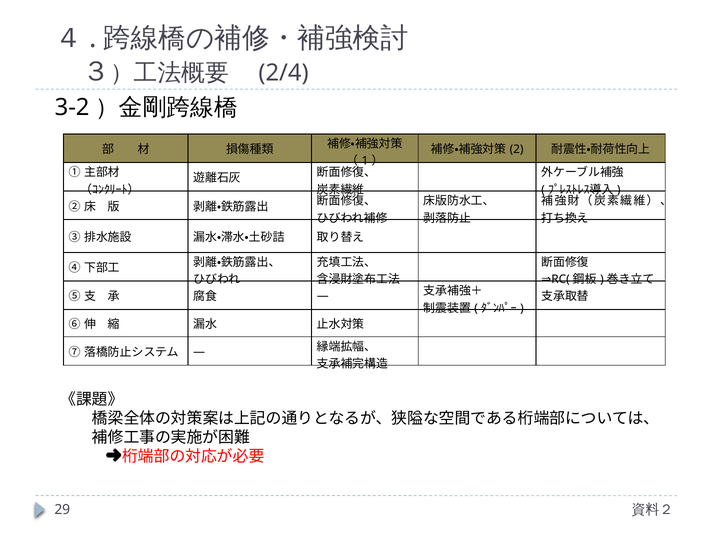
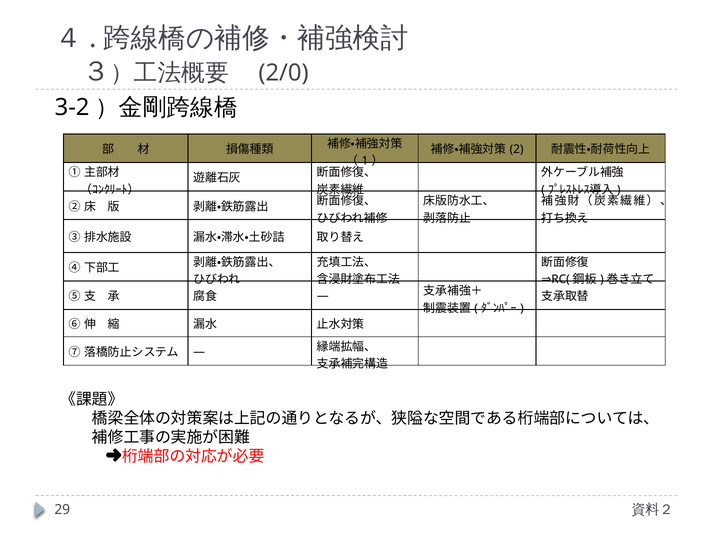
2/4: 2/4 -> 2/0
